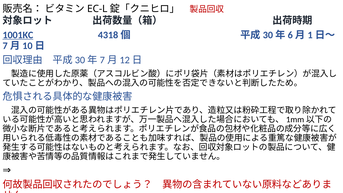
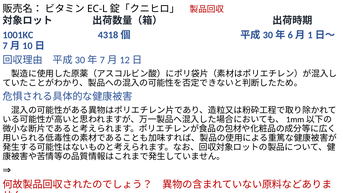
1001KC underline: present -> none
